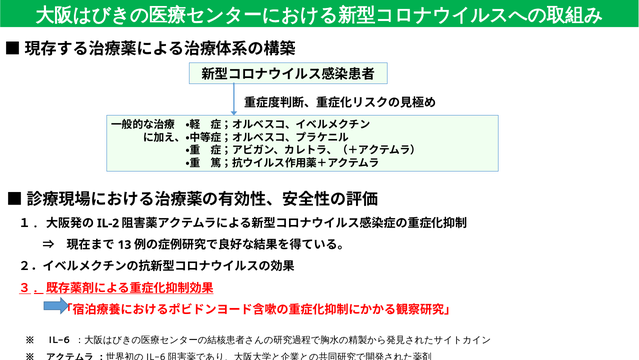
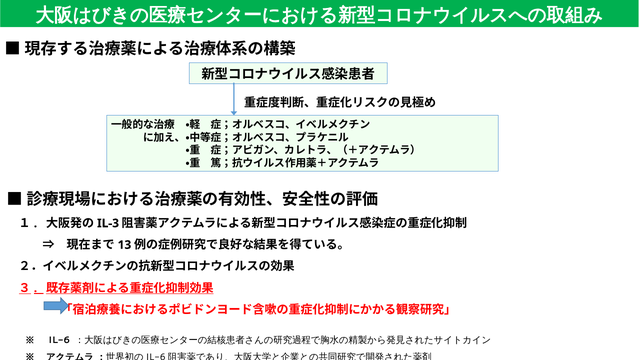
IL-2: IL-2 -> IL-3
